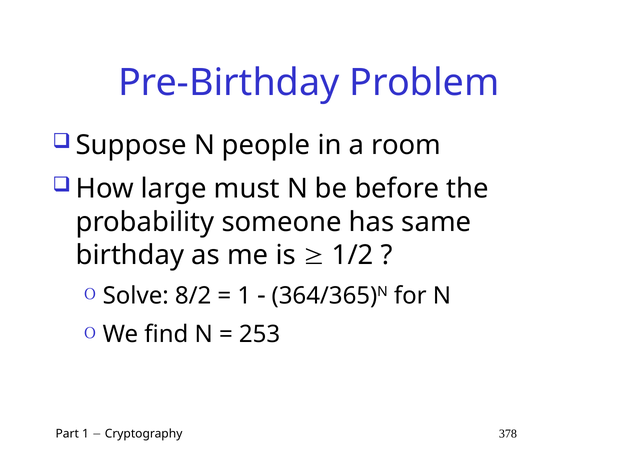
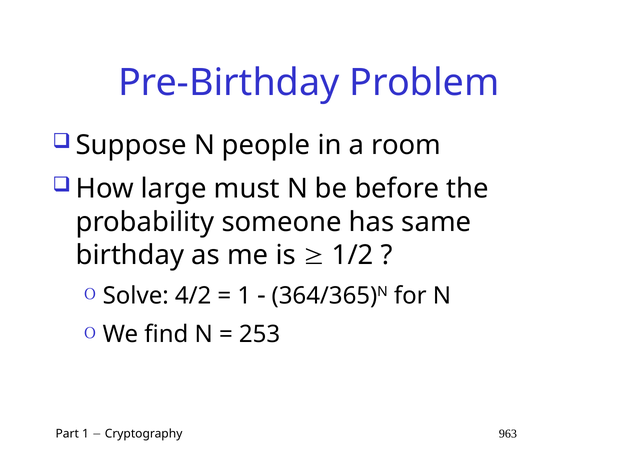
8/2: 8/2 -> 4/2
378: 378 -> 963
